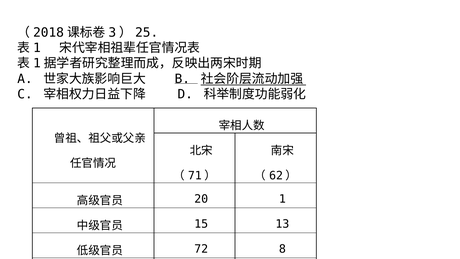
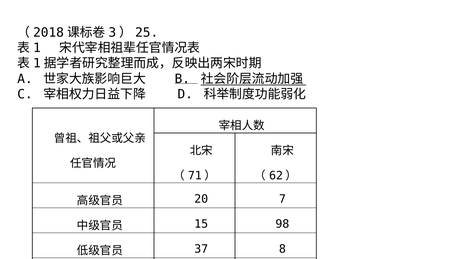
1: 1 -> 7
13: 13 -> 98
72: 72 -> 37
